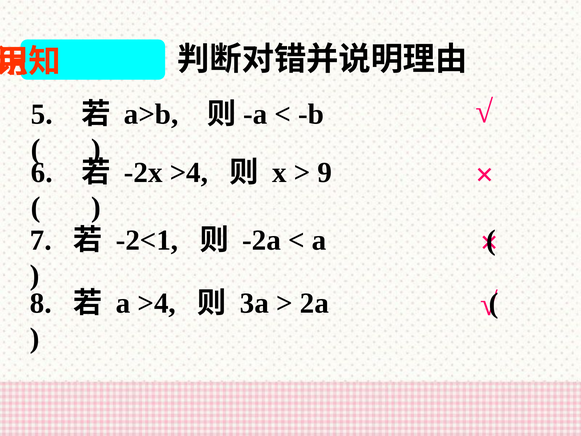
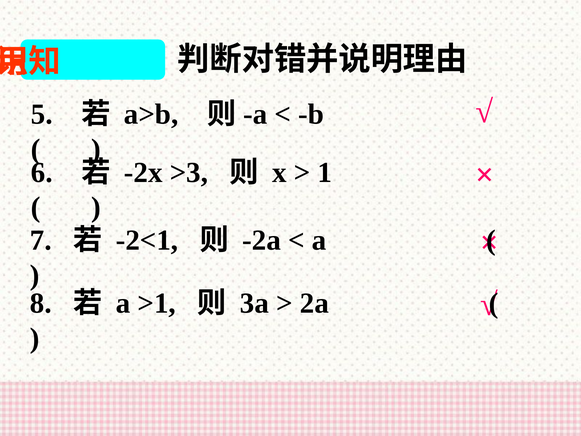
-2x >4: >4 -> >3
9: 9 -> 1
a >4: >4 -> >1
